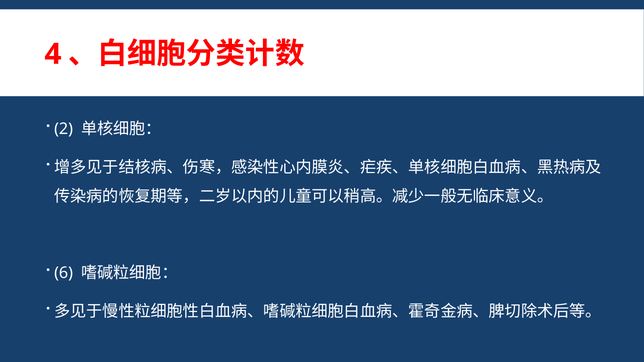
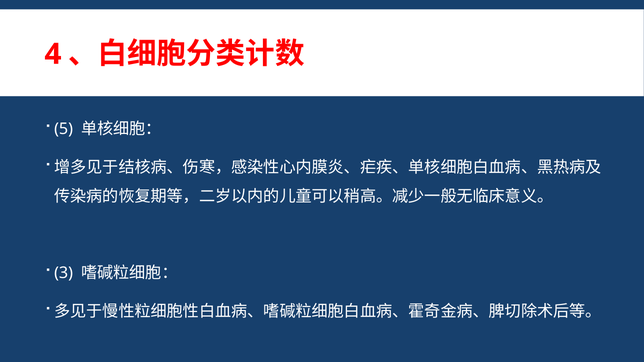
2: 2 -> 5
6: 6 -> 3
